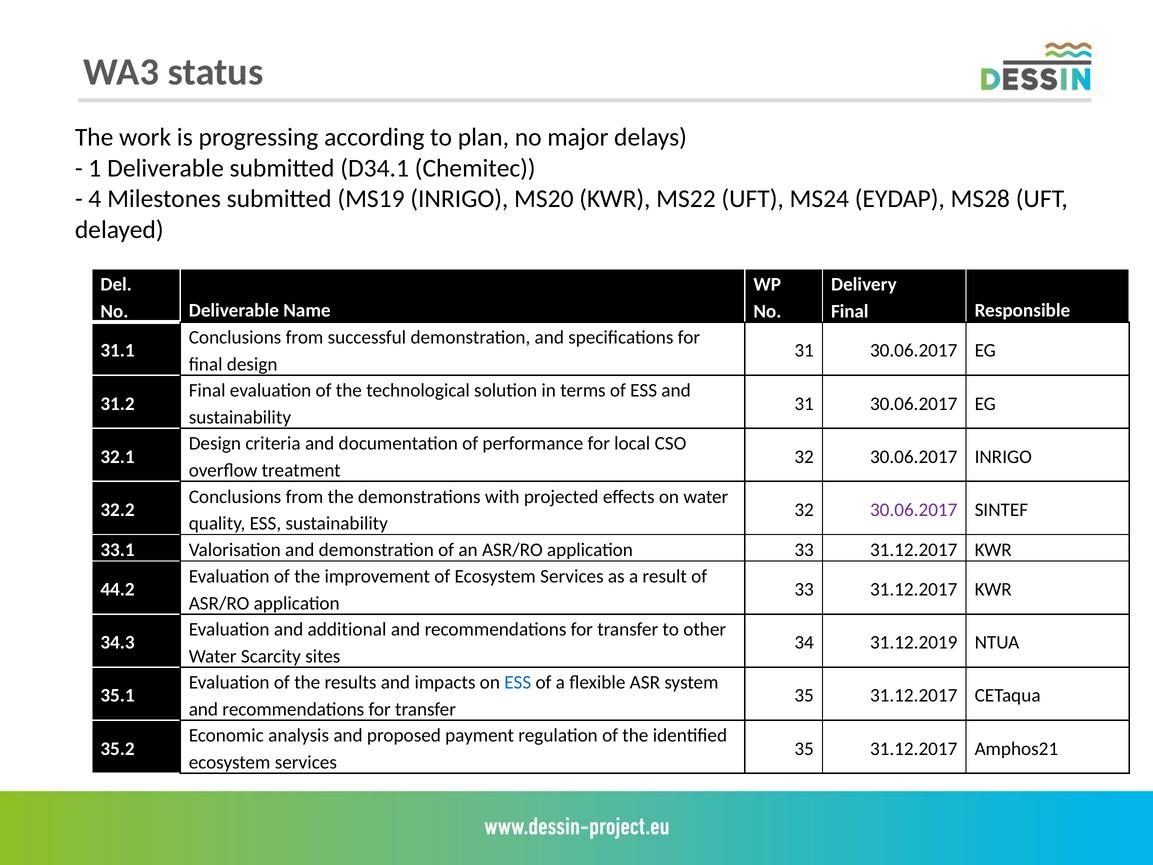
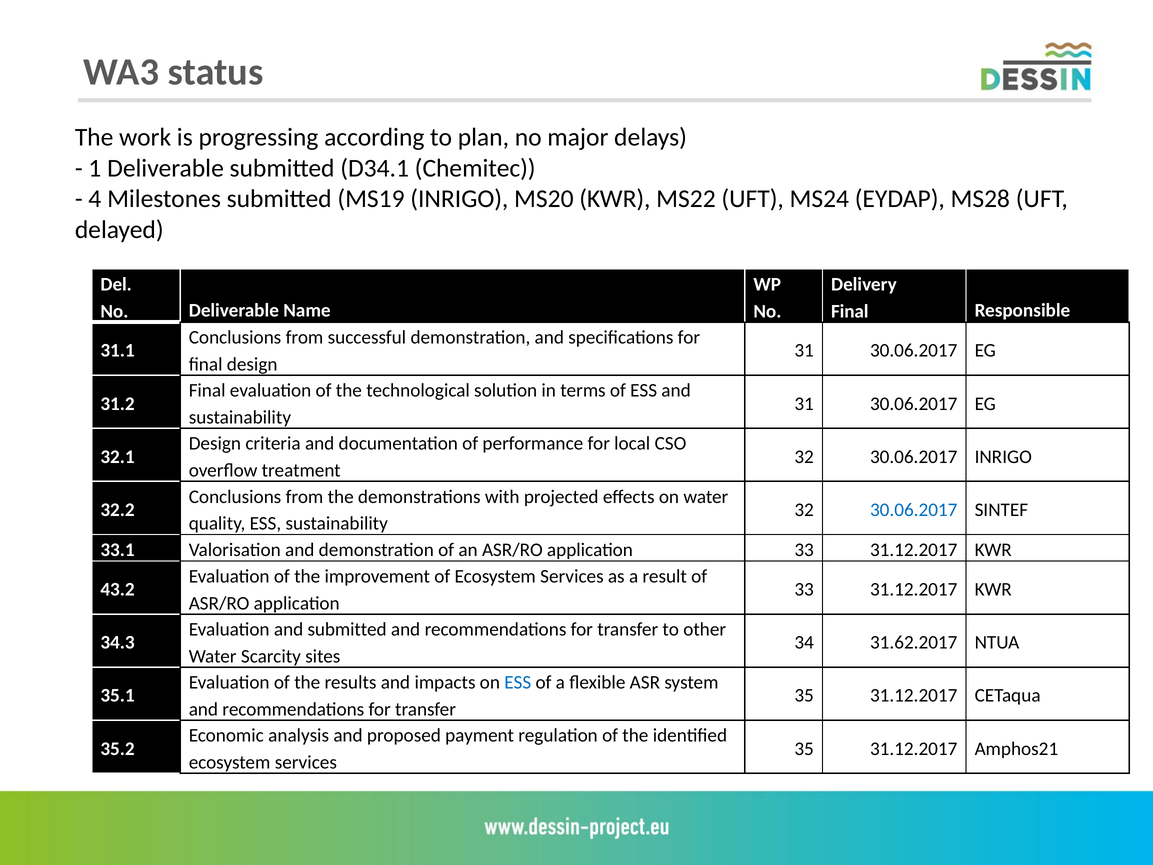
30.06.2017 at (914, 510) colour: purple -> blue
44.2: 44.2 -> 43.2
and additional: additional -> submitted
31.12.2019: 31.12.2019 -> 31.62.2017
